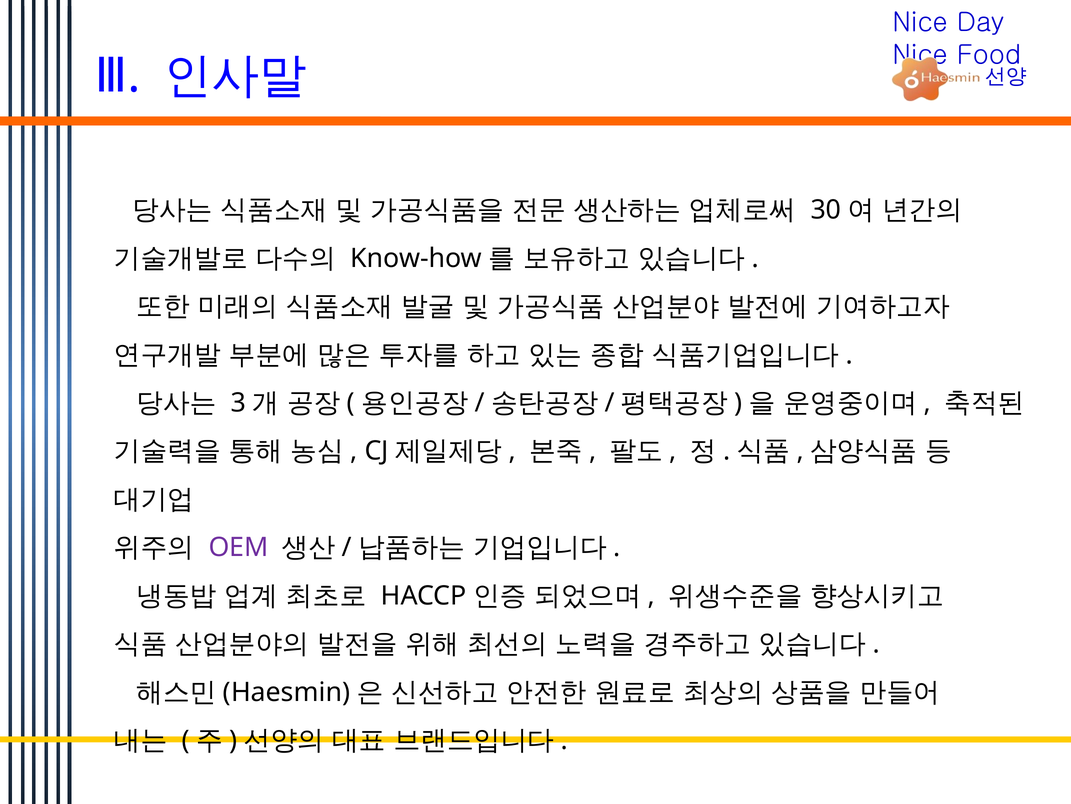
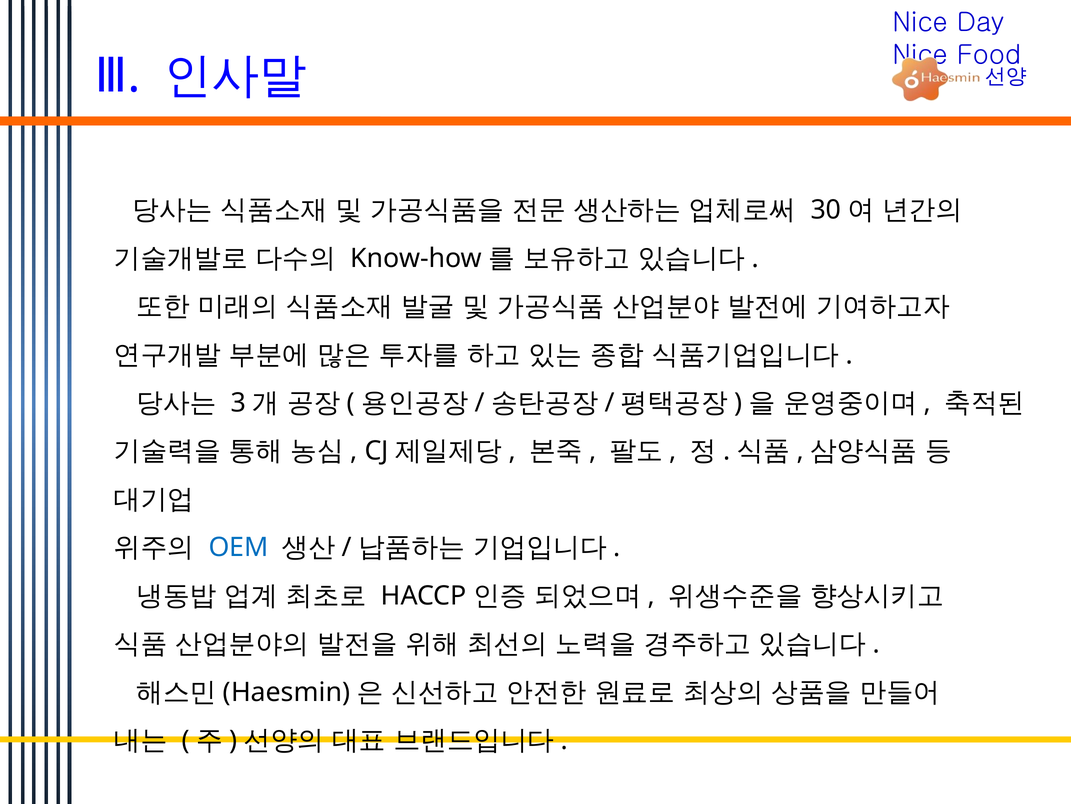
OEM colour: purple -> blue
